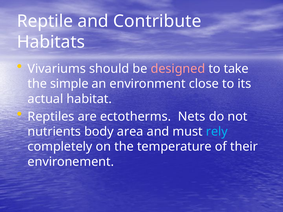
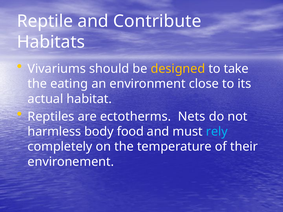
designed colour: pink -> yellow
simple: simple -> eating
nutrients: nutrients -> harmless
area: area -> food
